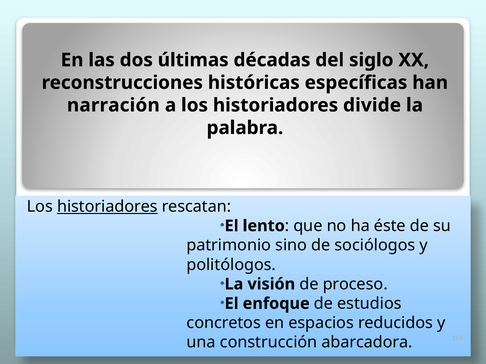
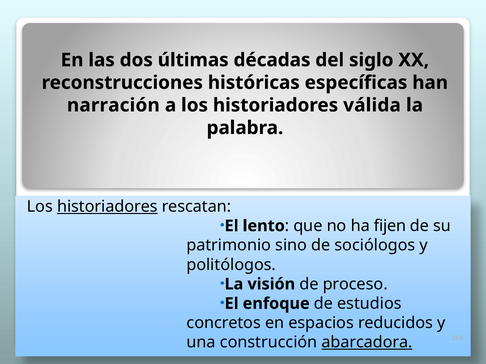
divide: divide -> válida
éste: éste -> fijen
abarcadora underline: none -> present
